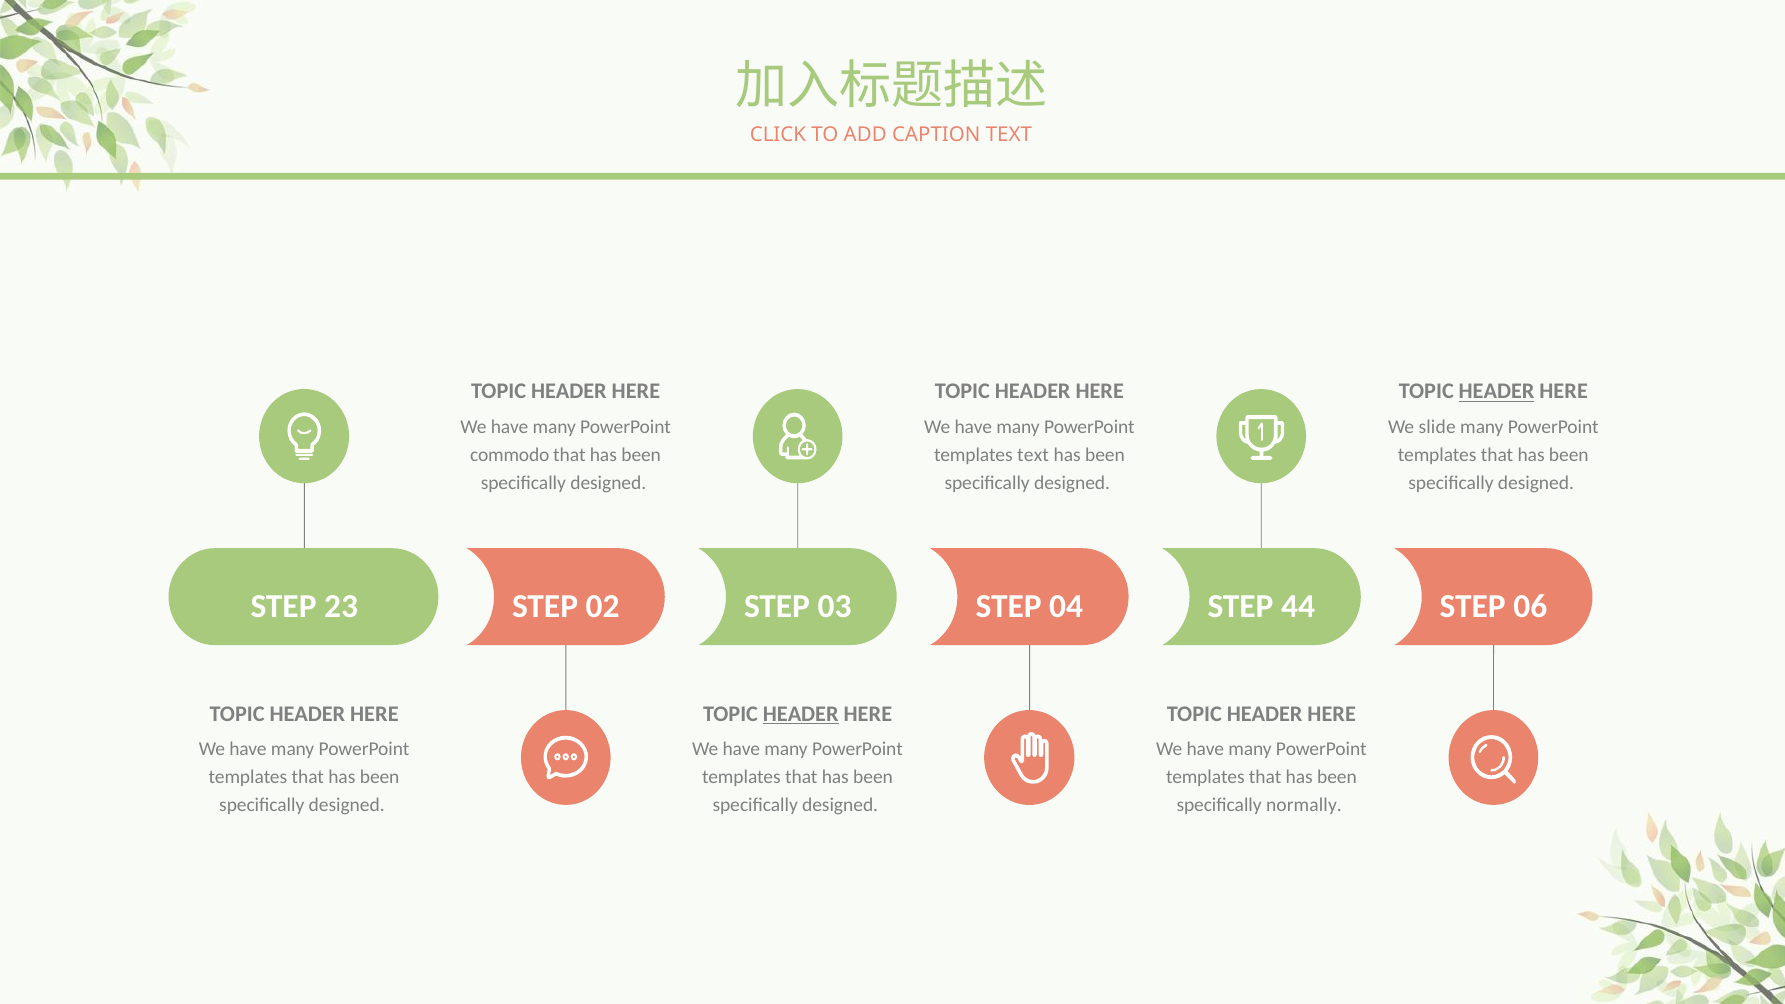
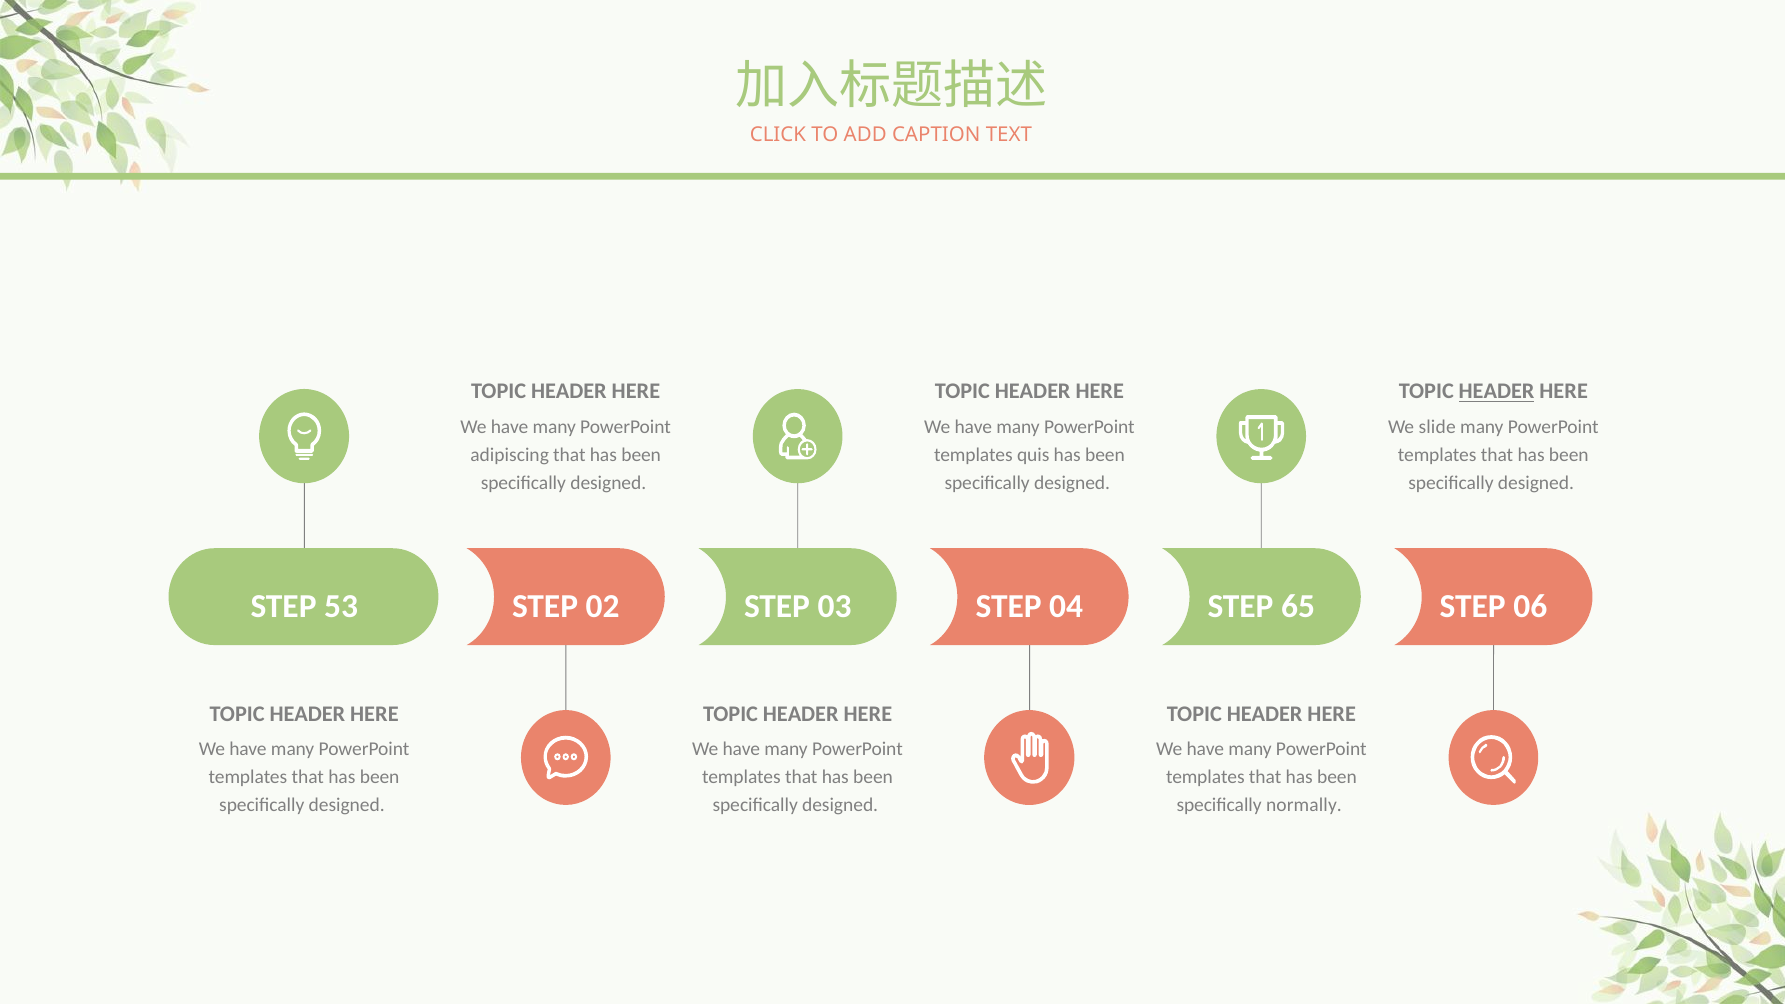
commodo: commodo -> adipiscing
templates text: text -> quis
23: 23 -> 53
44: 44 -> 65
HEADER at (801, 714) underline: present -> none
